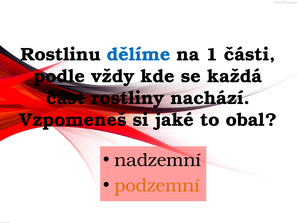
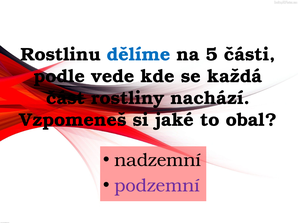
1: 1 -> 5
vždy: vždy -> vede
podzemní colour: orange -> purple
